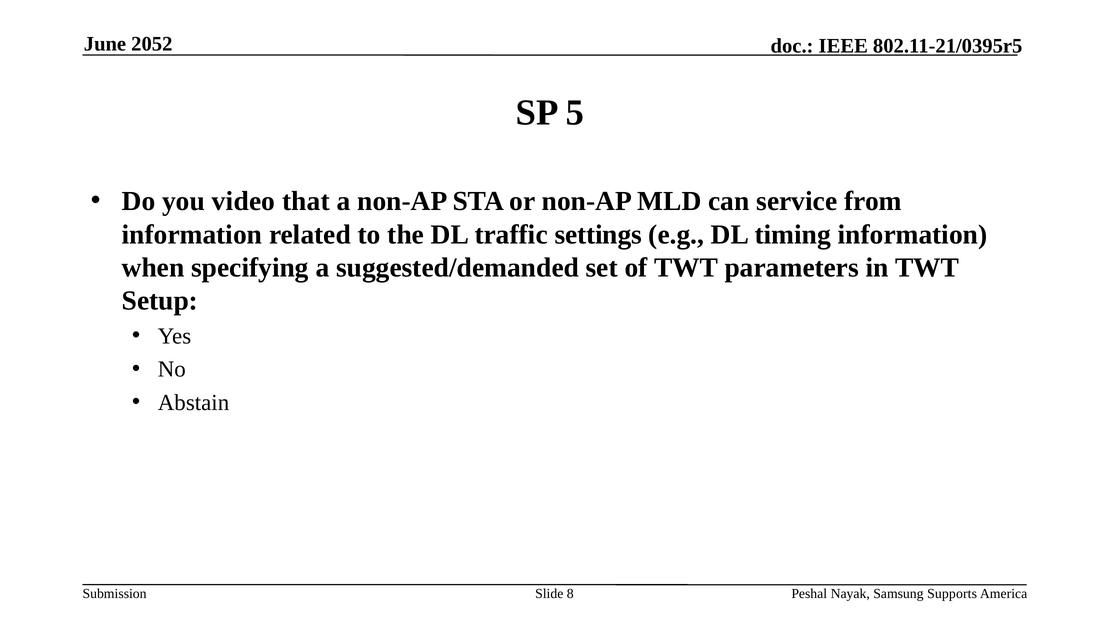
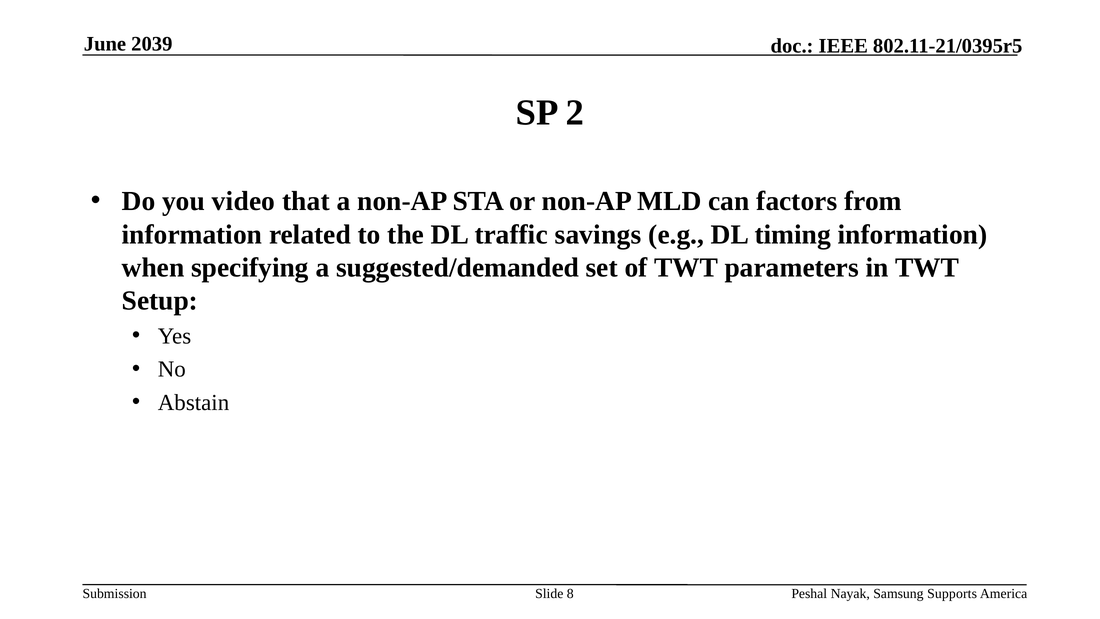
2052: 2052 -> 2039
5: 5 -> 2
service: service -> factors
settings: settings -> savings
